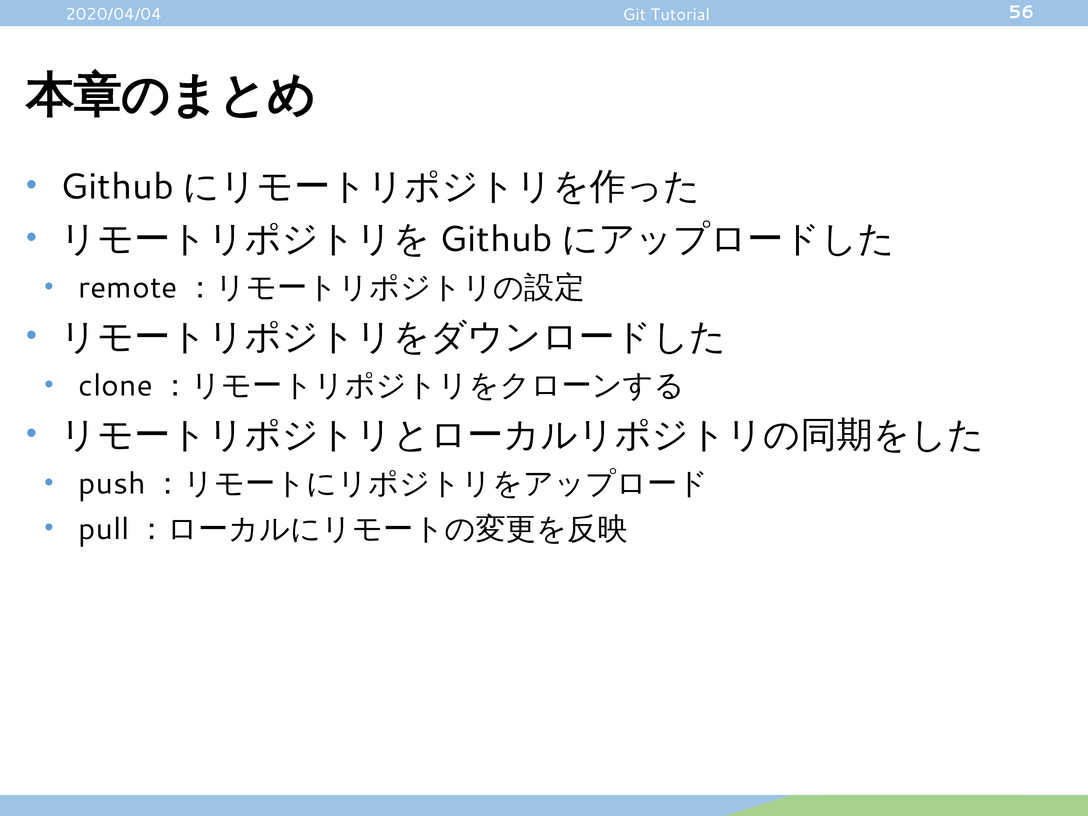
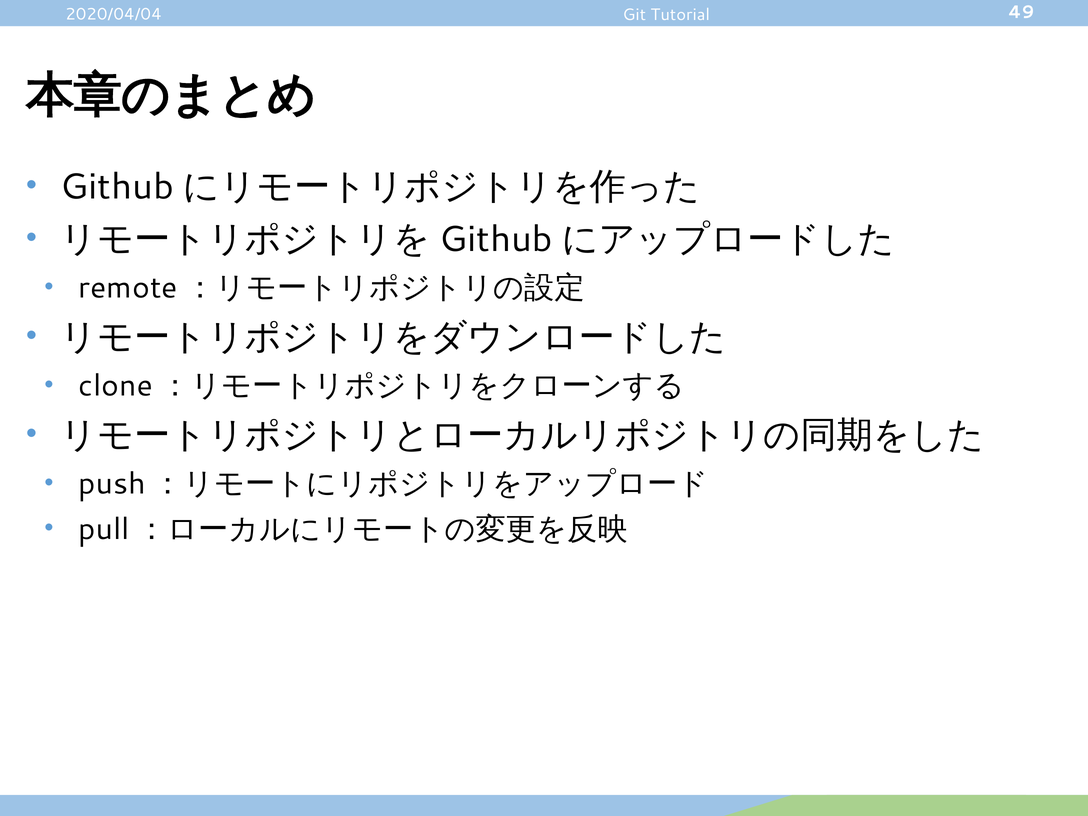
56: 56 -> 49
